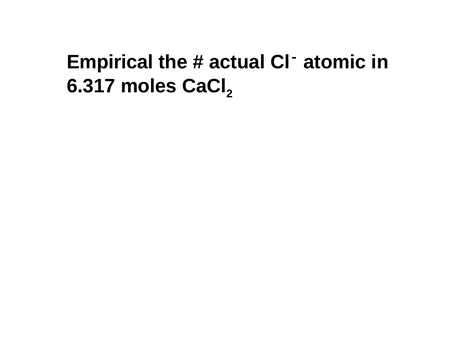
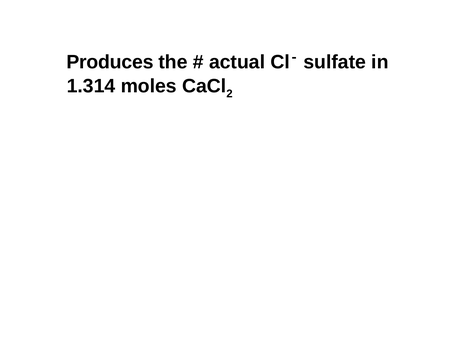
Empirical: Empirical -> Produces
atomic: atomic -> sulfate
6.317: 6.317 -> 1.314
